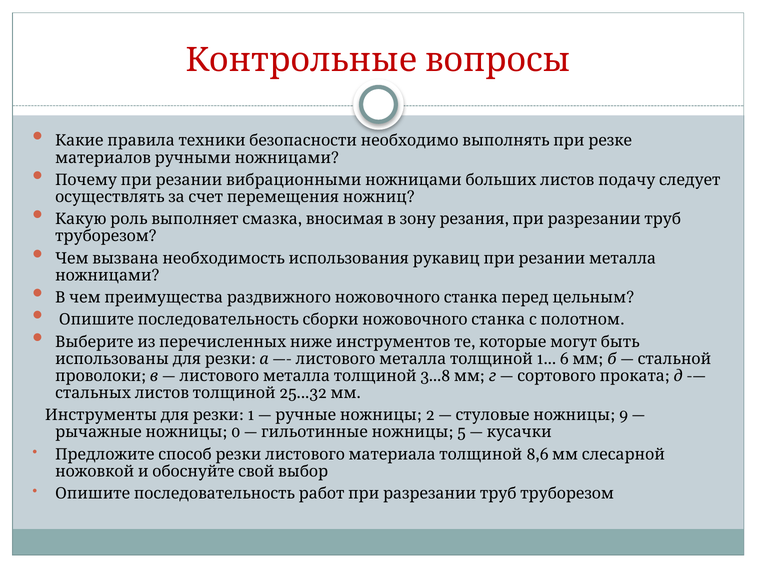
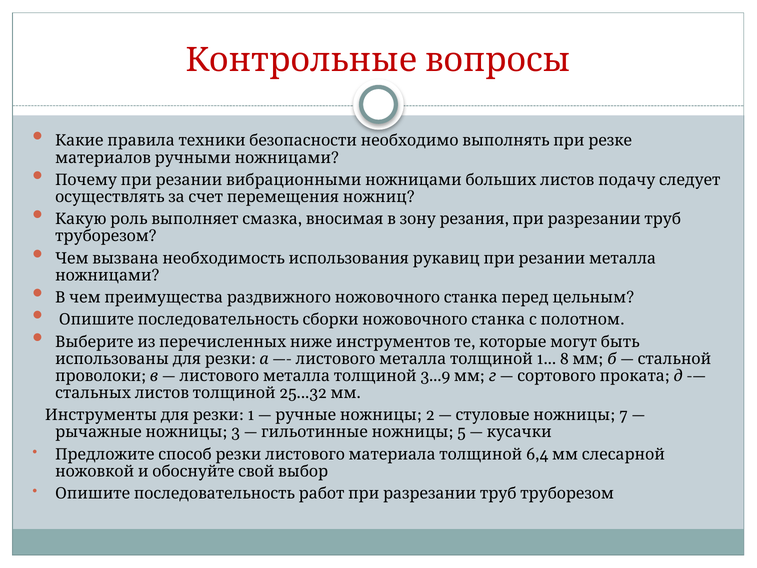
6: 6 -> 8
3...8: 3...8 -> 3...9
9: 9 -> 7
0: 0 -> 3
8,6: 8,6 -> 6,4
